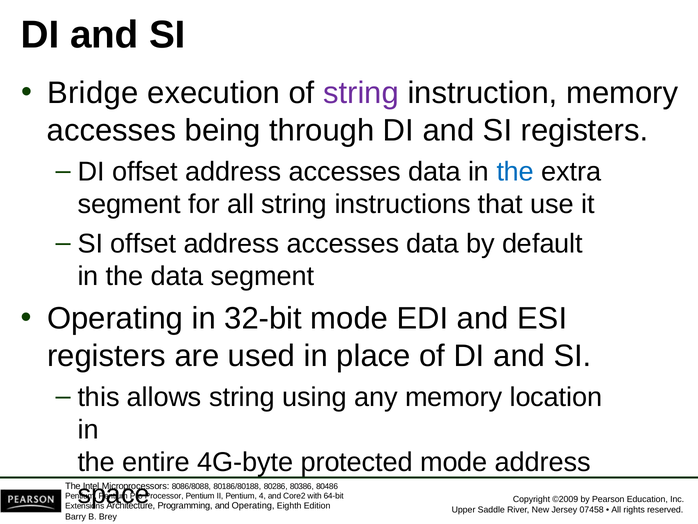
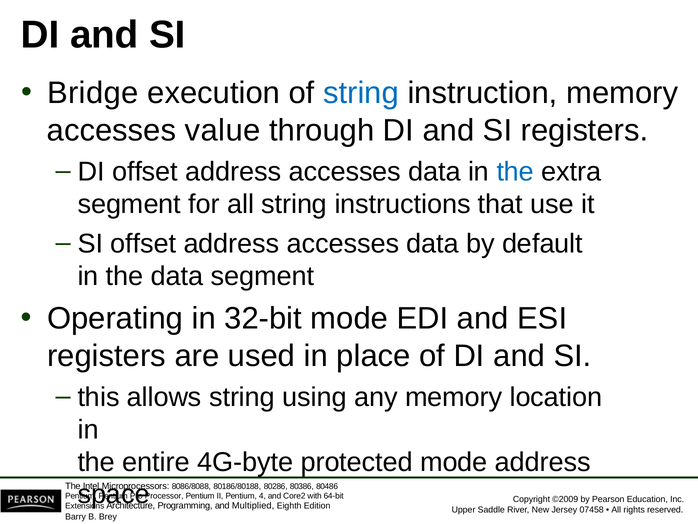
string at (361, 93) colour: purple -> blue
being: being -> value
and Operating: Operating -> Multiplied
